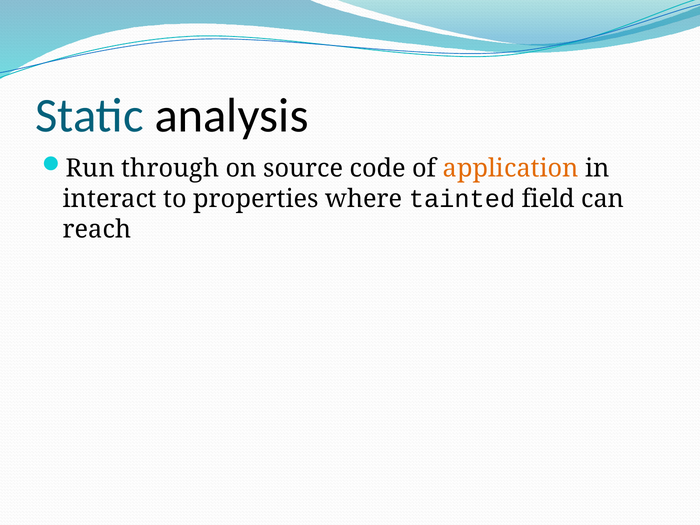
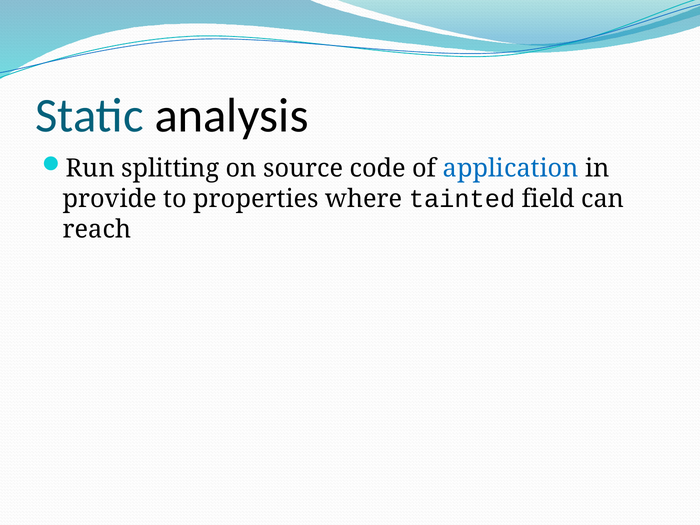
through: through -> splitting
application colour: orange -> blue
interact: interact -> provide
